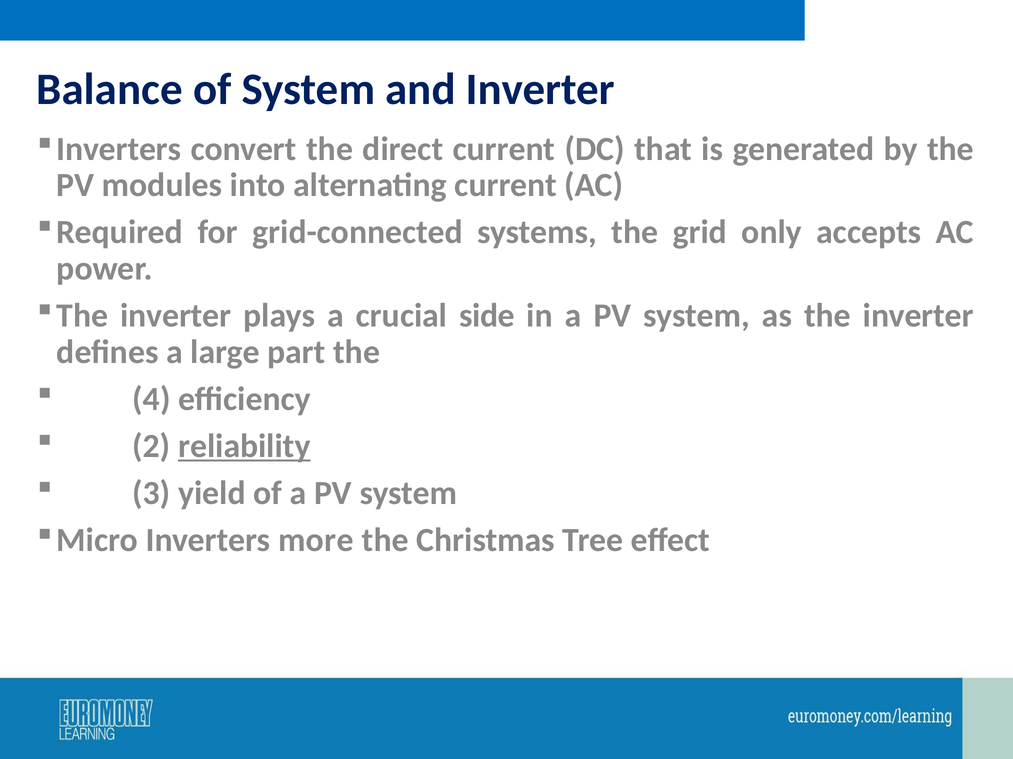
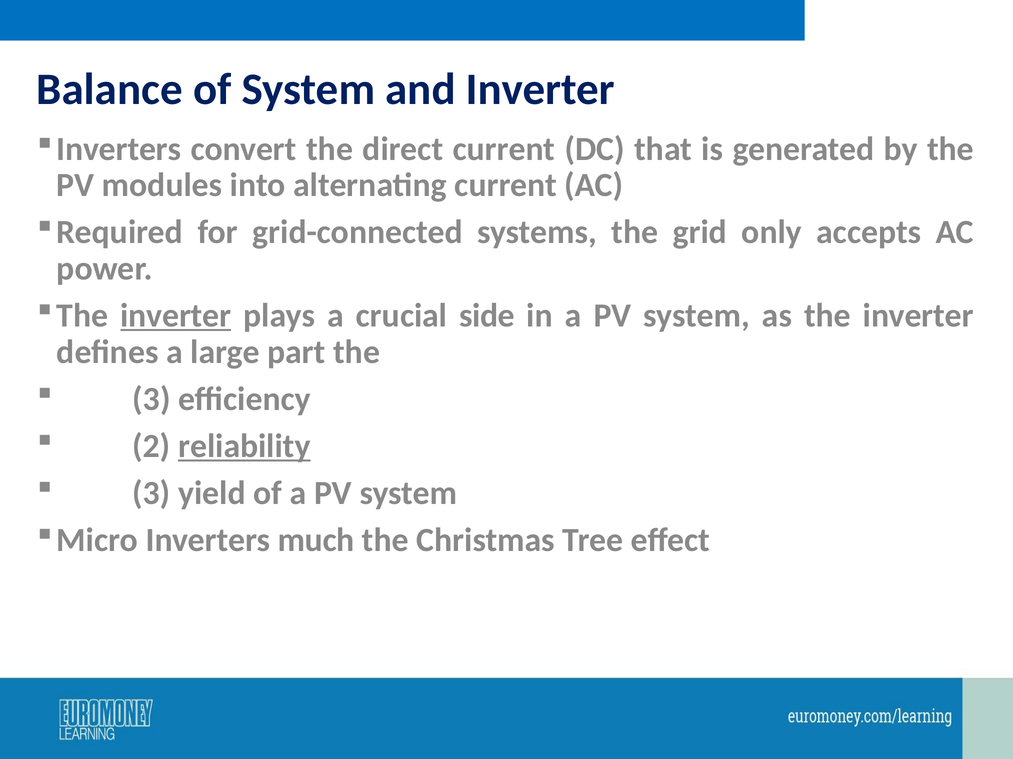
inverter at (176, 316) underline: none -> present
4 at (151, 399): 4 -> 3
more: more -> much
